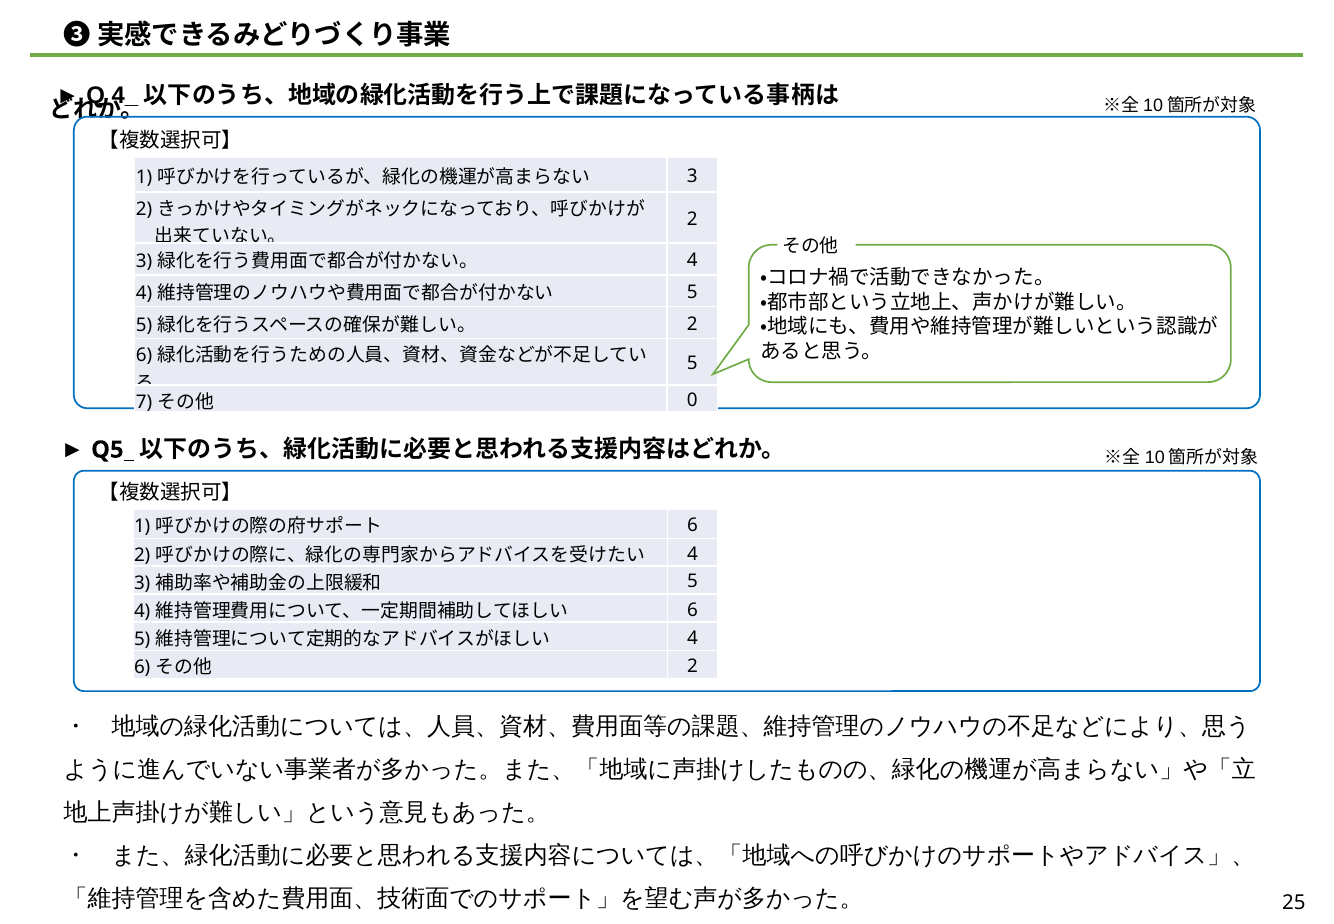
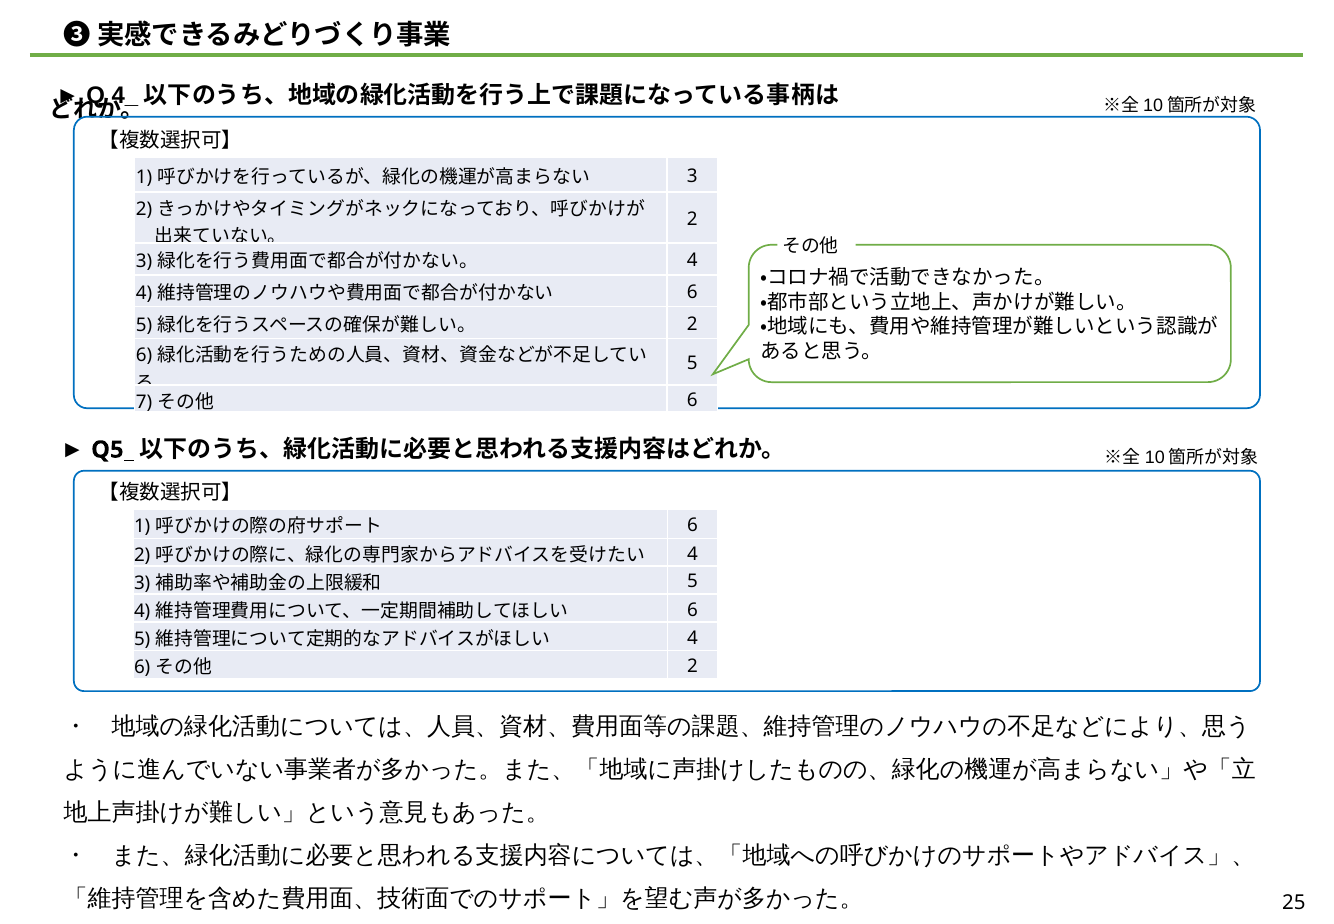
5 at (692, 292): 5 -> 6
0 at (692, 400): 0 -> 6
